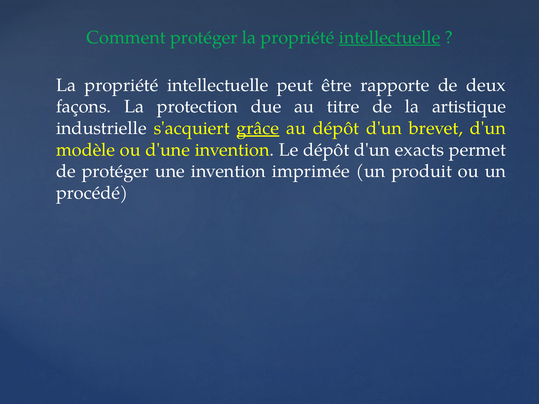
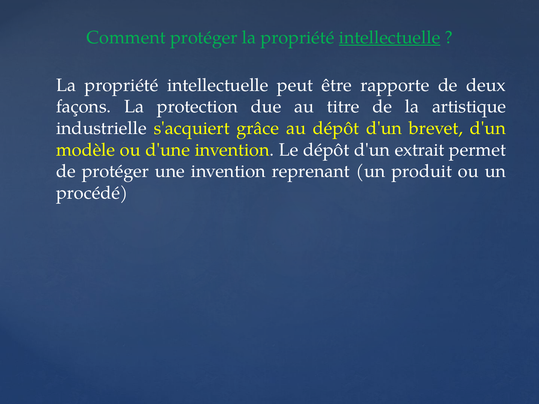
grâce underline: present -> none
exacts: exacts -> extrait
imprimée: imprimée -> reprenant
